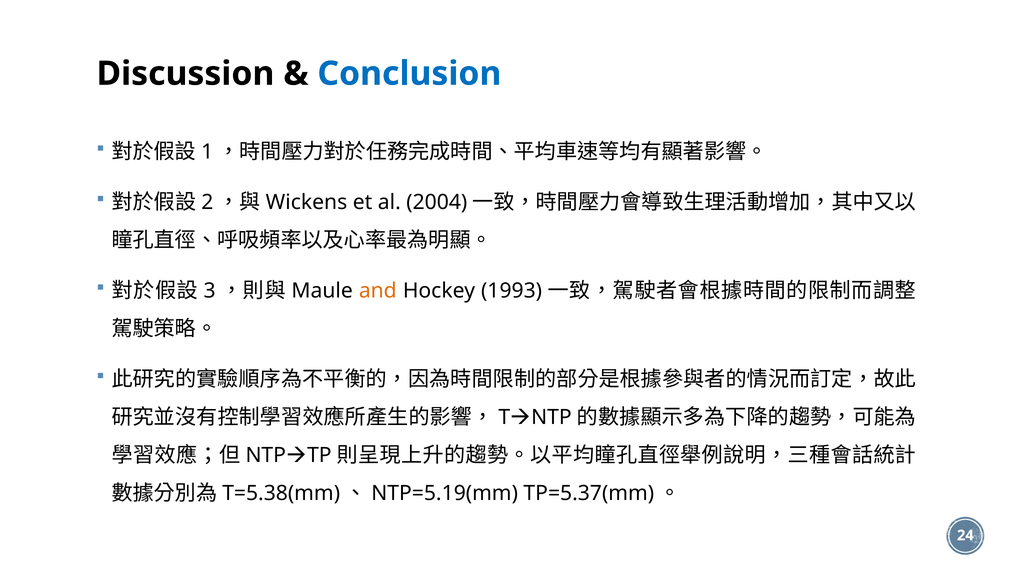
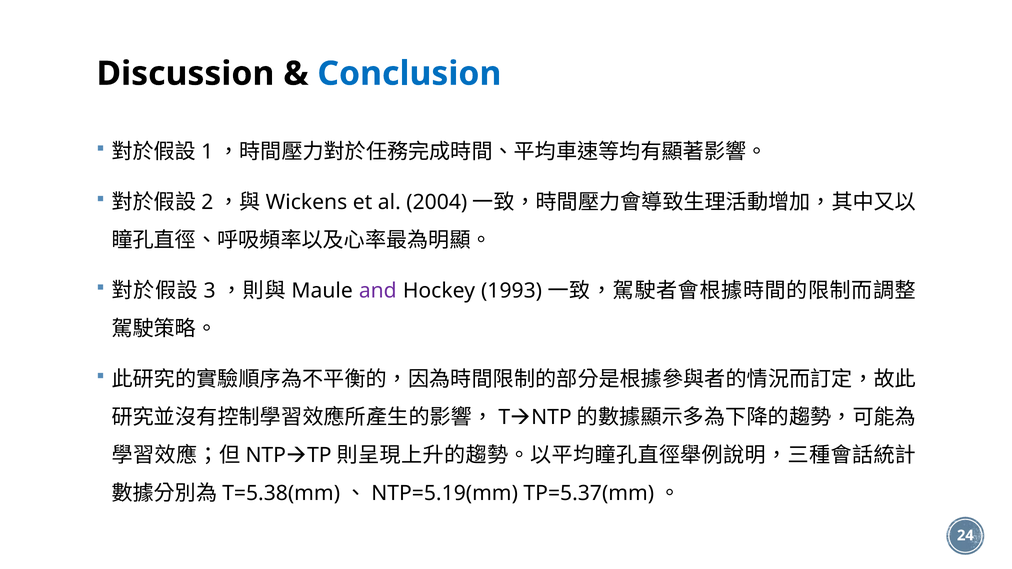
and colour: orange -> purple
